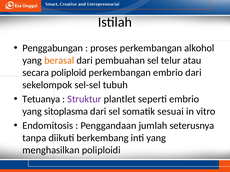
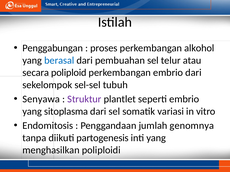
berasal colour: orange -> blue
Tetuanya: Tetuanya -> Senyawa
sesuai: sesuai -> variasi
seterusnya: seterusnya -> genomnya
berkembang: berkembang -> partogenesis
